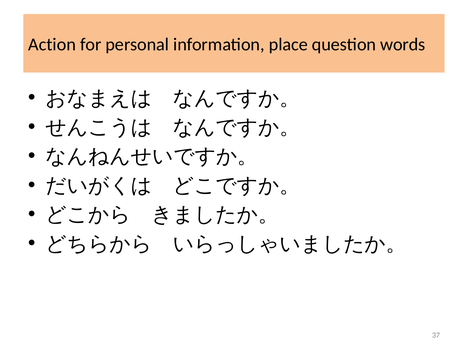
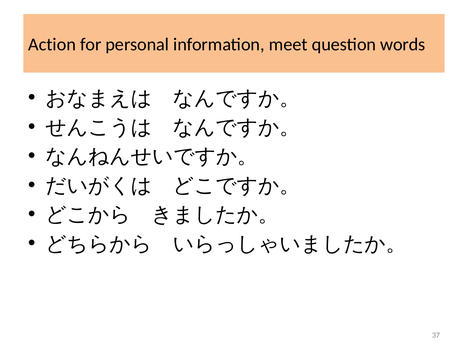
place: place -> meet
